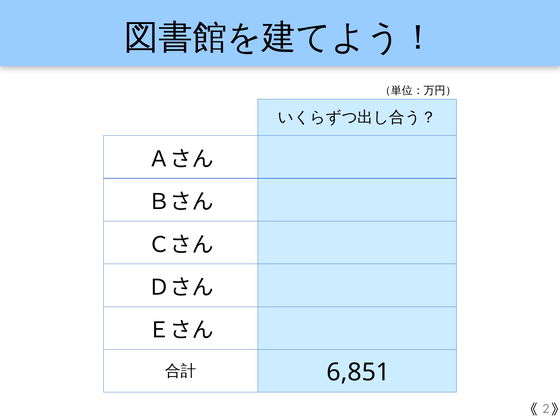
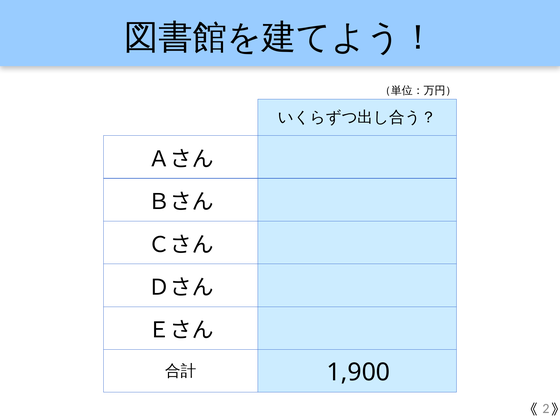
6,851: 6,851 -> 1,900
